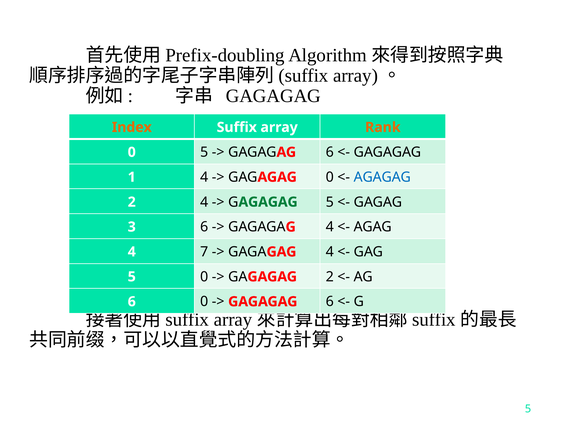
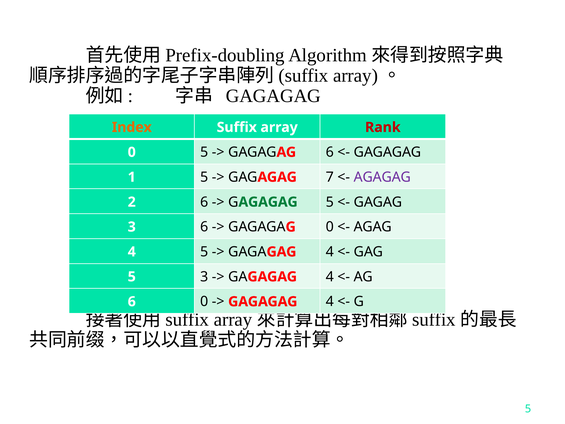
Rank colour: orange -> red
1 4: 4 -> 5
AGAG 0: 0 -> 7
AGAGAG at (382, 177) colour: blue -> purple
2 4: 4 -> 6
G 4: 4 -> 0
4 7: 7 -> 5
5 0: 0 -> 3
GAGAG 2: 2 -> 4
GAGAGAG 6: 6 -> 4
